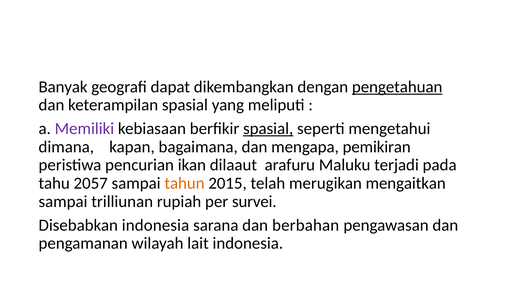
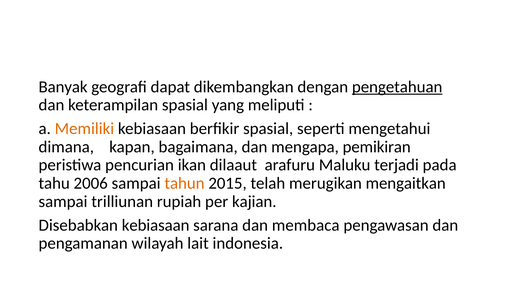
Memiliki colour: purple -> orange
spasial at (268, 128) underline: present -> none
2057: 2057 -> 2006
survei: survei -> kajian
Disebabkan indonesia: indonesia -> kebiasaan
berbahan: berbahan -> membaca
